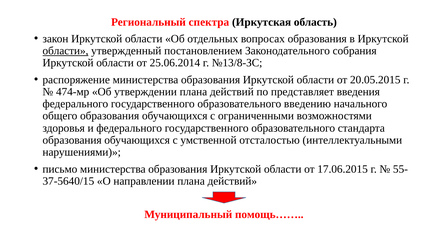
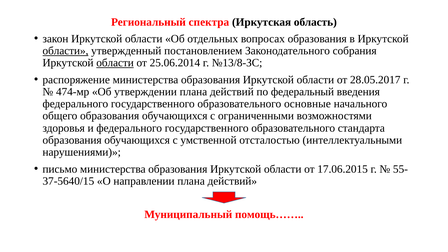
области at (115, 63) underline: none -> present
20.05.2015: 20.05.2015 -> 28.05.2017
представляет: представляет -> федеральный
введению: введению -> основные
